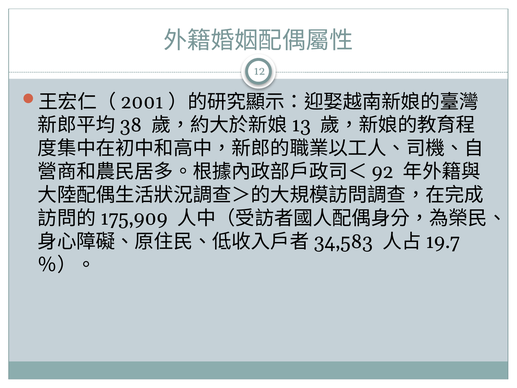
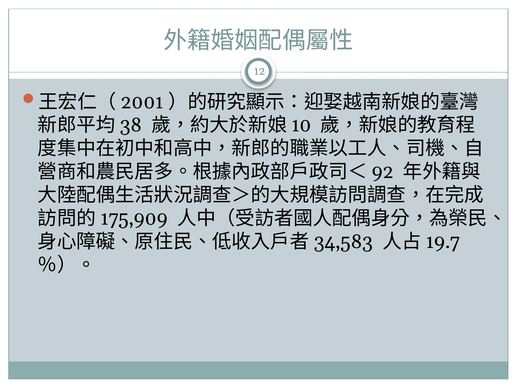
13: 13 -> 10
